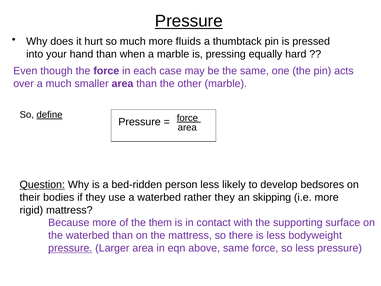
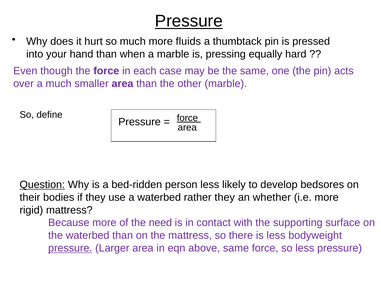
define underline: present -> none
skipping: skipping -> whether
them: them -> need
